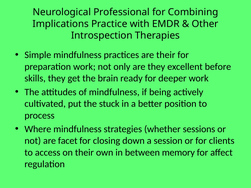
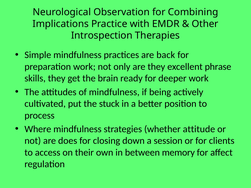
Professional: Professional -> Observation
are their: their -> back
before: before -> phrase
sessions: sessions -> attitude
facet: facet -> does
